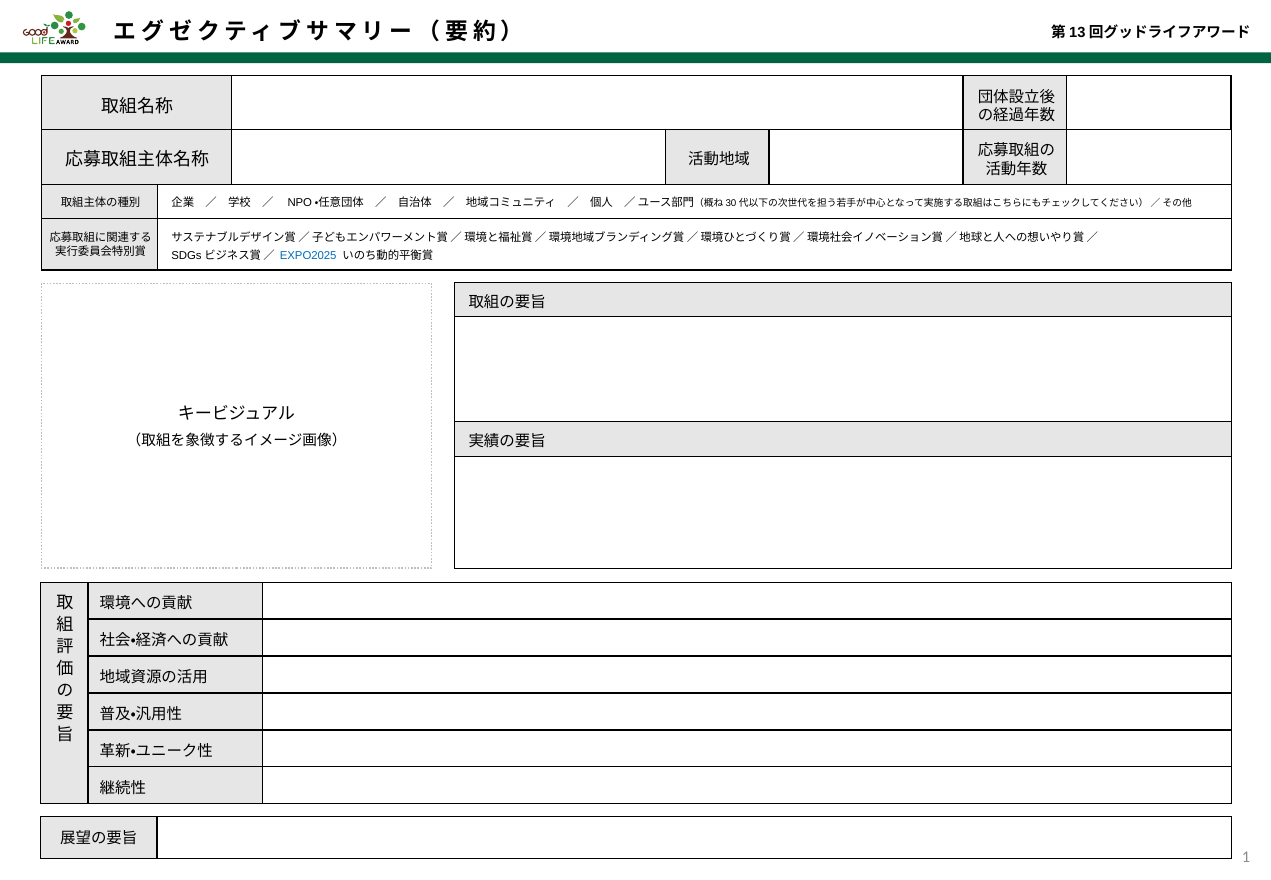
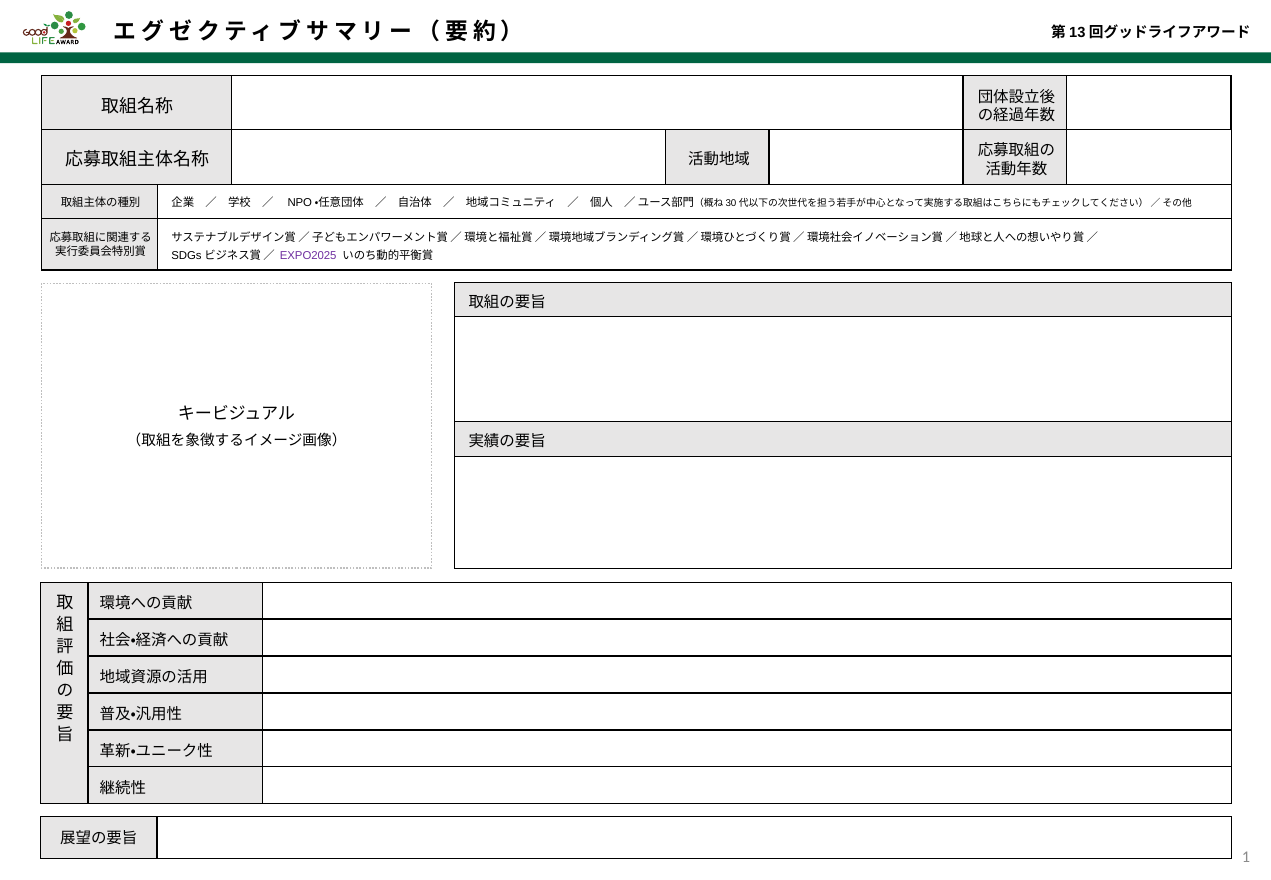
EXPO2025 colour: blue -> purple
